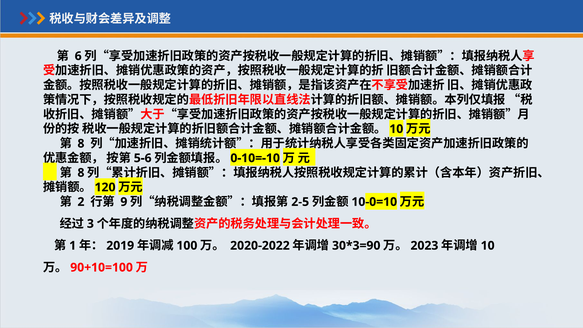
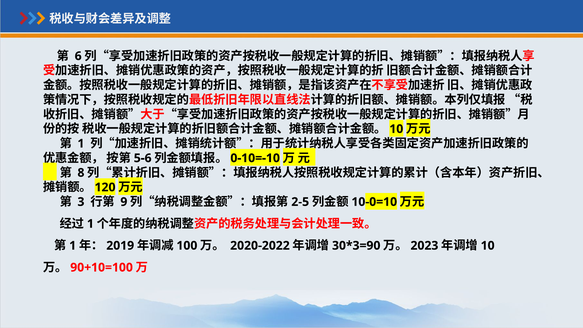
8 at (81, 144): 8 -> 1
2: 2 -> 3
3 at (90, 224): 3 -> 1
